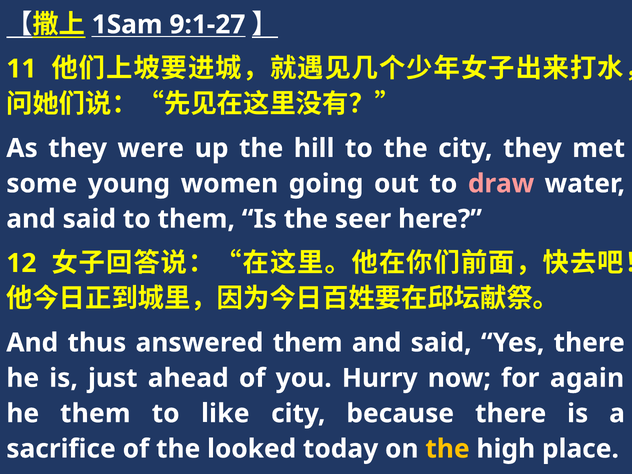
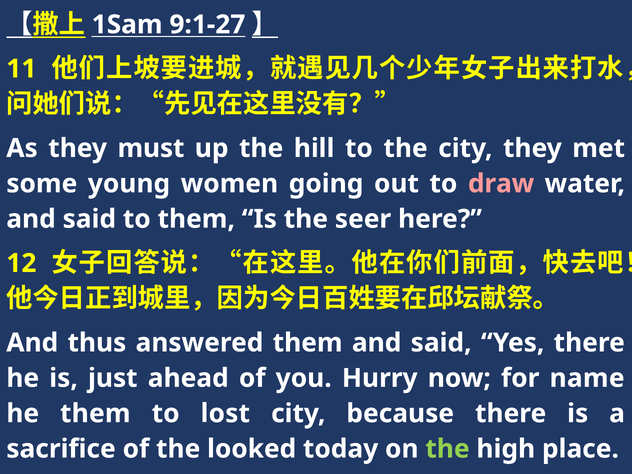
were: were -> must
again: again -> name
like: like -> lost
the at (447, 449) colour: yellow -> light green
